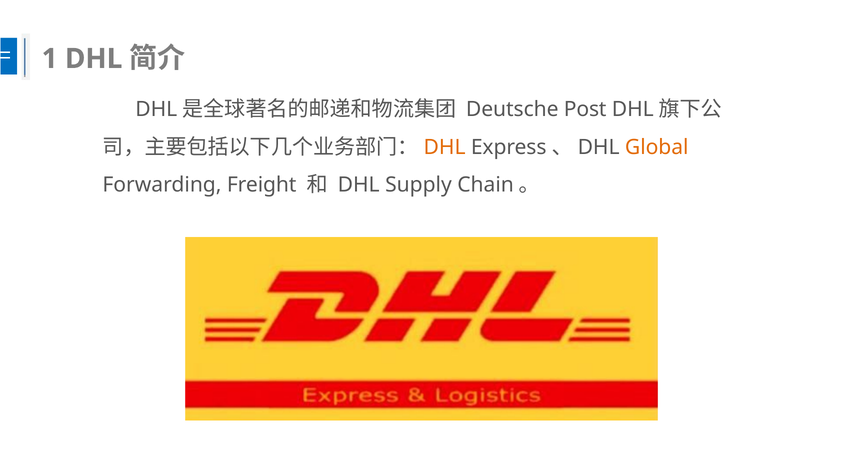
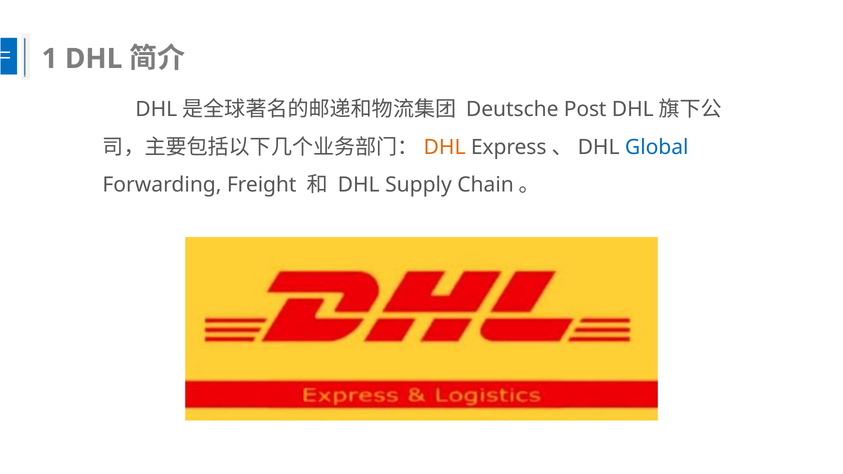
Global colour: orange -> blue
